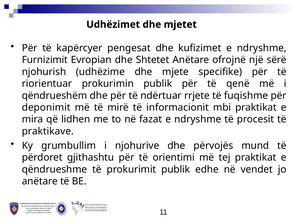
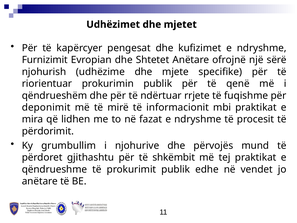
praktikave: praktikave -> përdorimit
orientimi: orientimi -> shkëmbit
